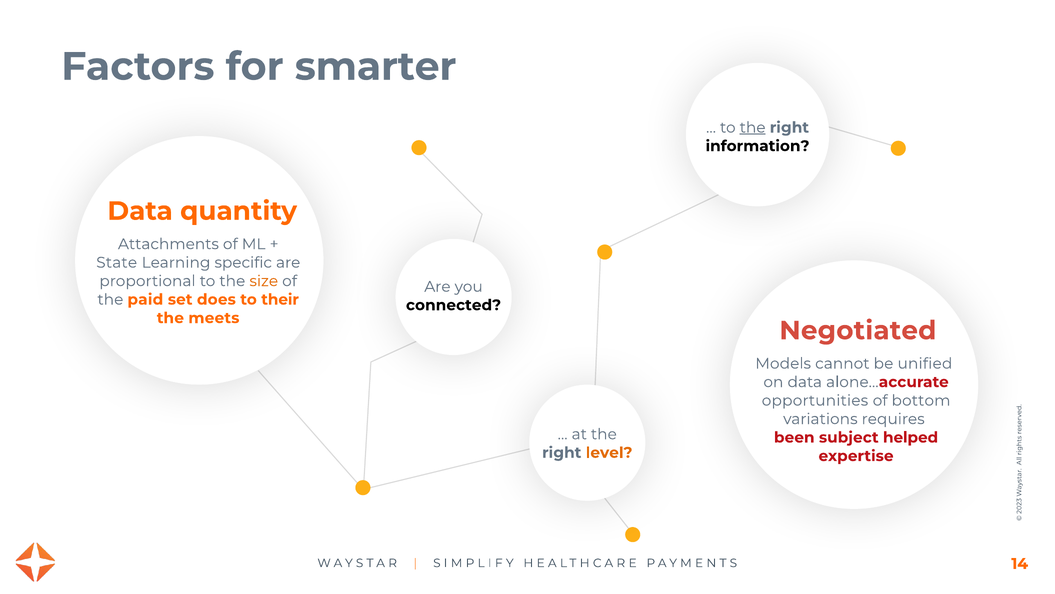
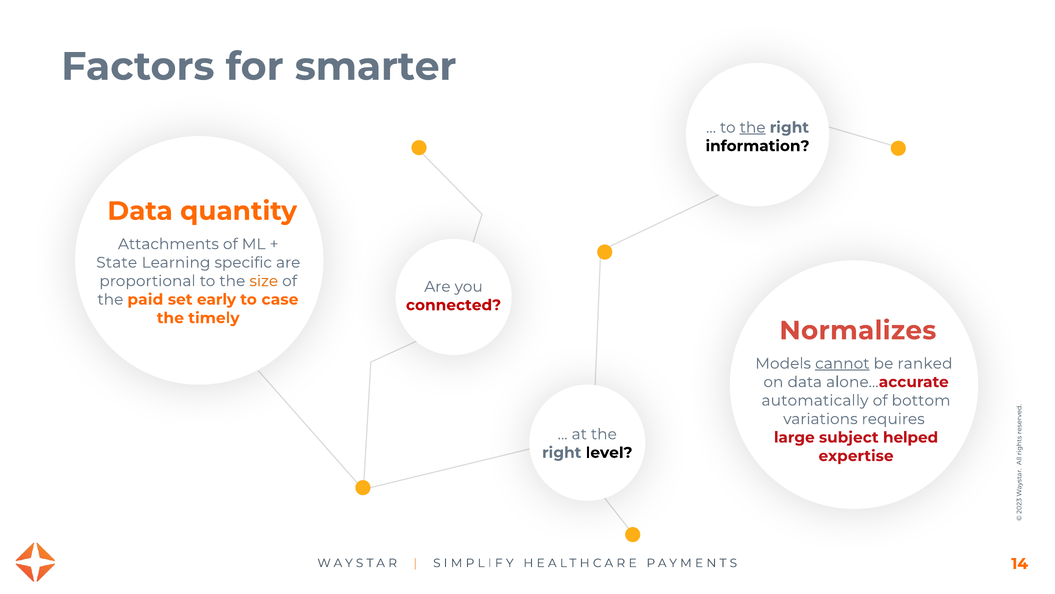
does: does -> early
their: their -> case
connected colour: black -> red
meets: meets -> timely
Negotiated: Negotiated -> Normalizes
cannot underline: none -> present
unified: unified -> ranked
opportunities: opportunities -> automatically
been: been -> large
level colour: orange -> black
